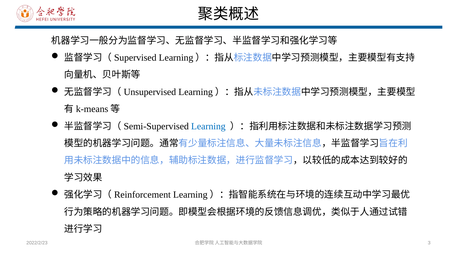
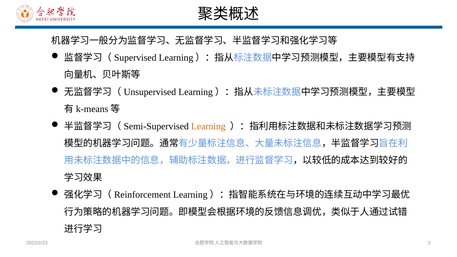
Learning colour: blue -> orange
